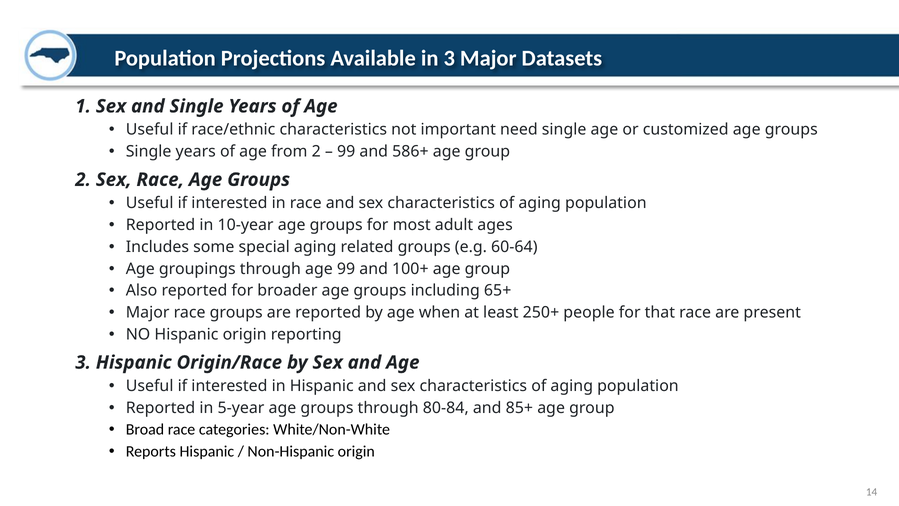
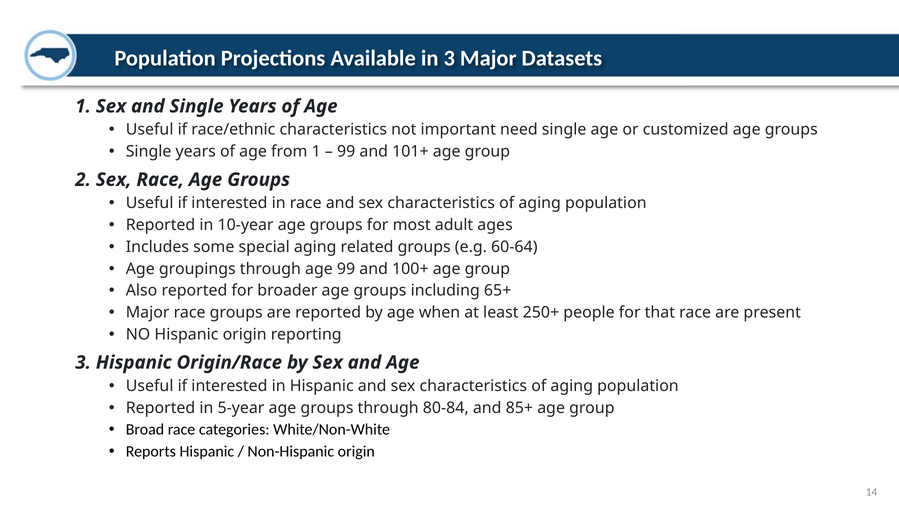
from 2: 2 -> 1
586+: 586+ -> 101+
